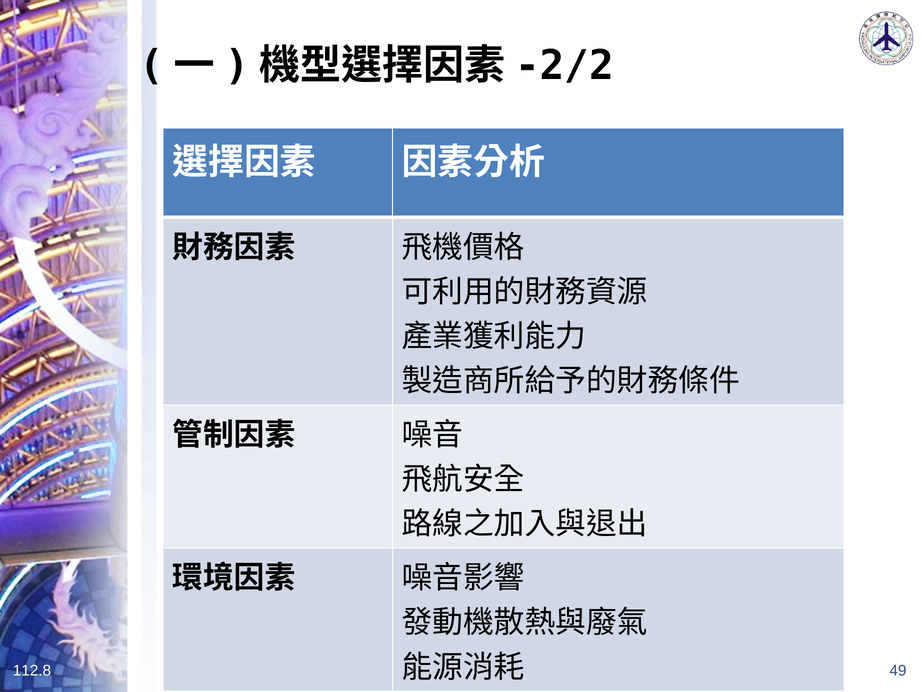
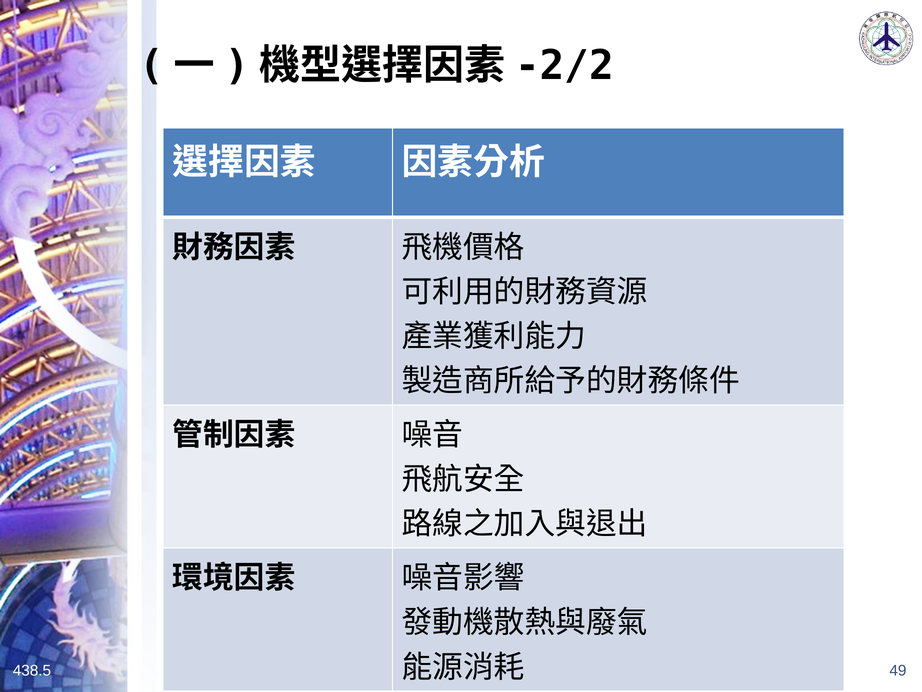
112.8: 112.8 -> 438.5
